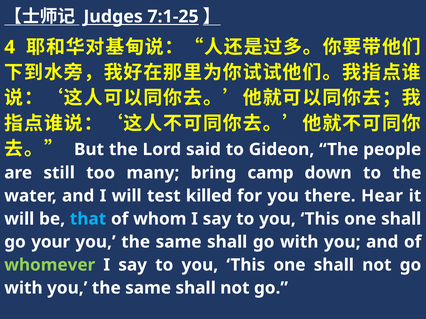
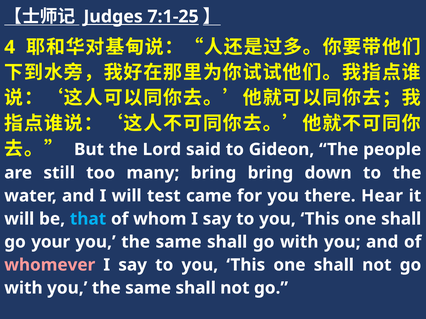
bring camp: camp -> bring
killed: killed -> came
whomever colour: light green -> pink
